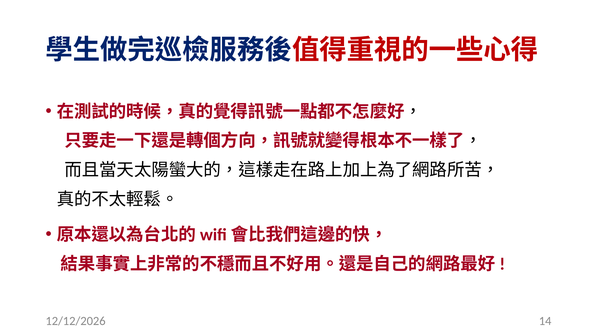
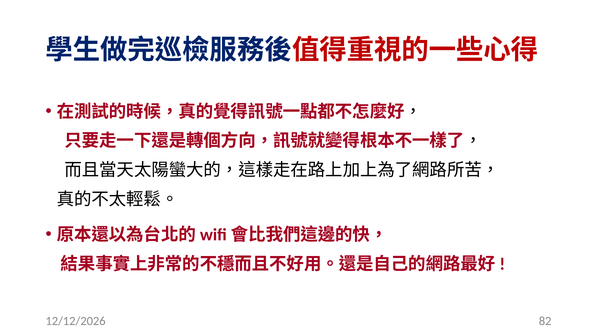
14: 14 -> 82
